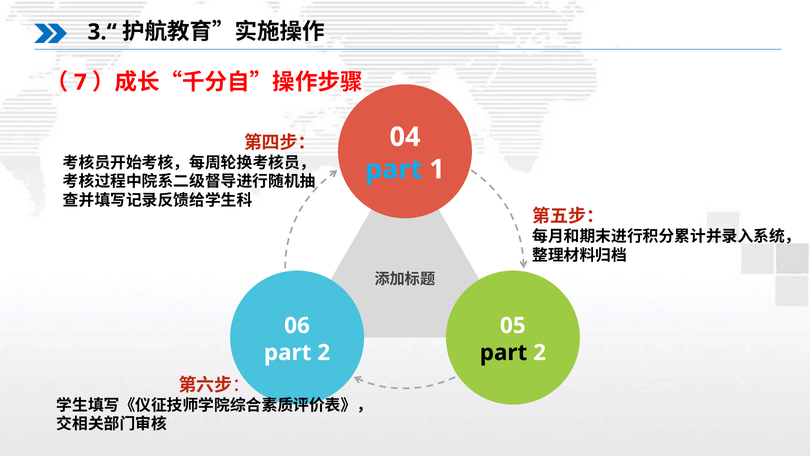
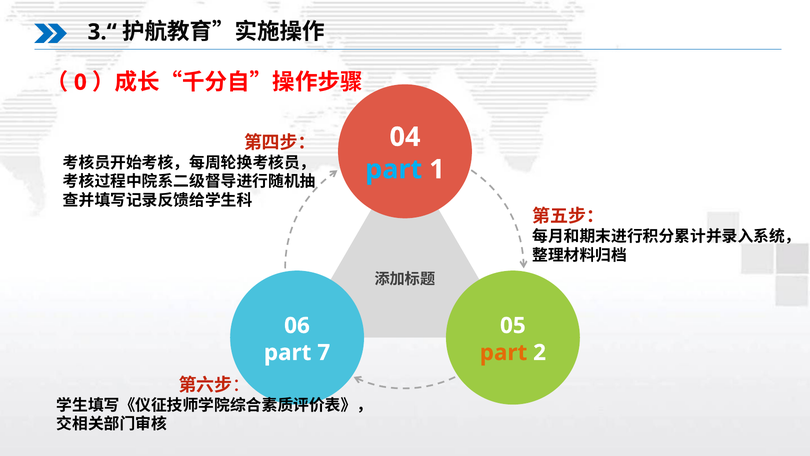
7: 7 -> 0
2 at (324, 352): 2 -> 7
part at (504, 352) colour: black -> orange
